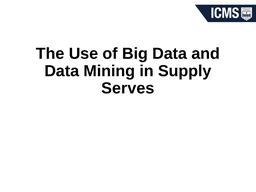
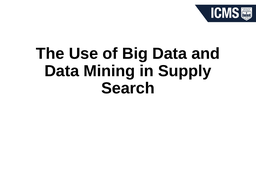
Serves: Serves -> Search
